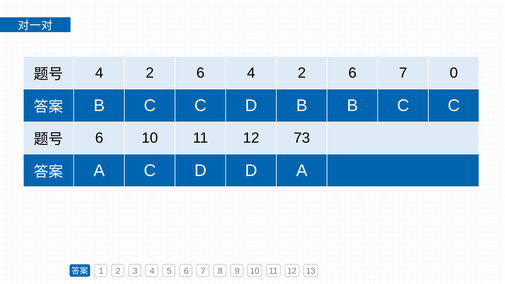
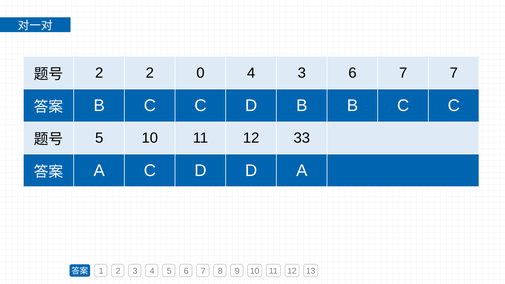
4 at (99, 73): 4 -> 2
6 at (201, 73): 6 -> 0
2 at (302, 73): 2 -> 3
7 0: 0 -> 7
6 at (99, 138): 6 -> 5
73: 73 -> 33
